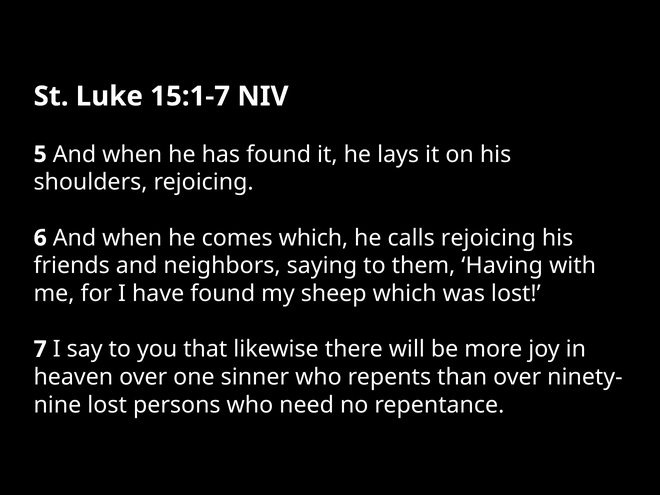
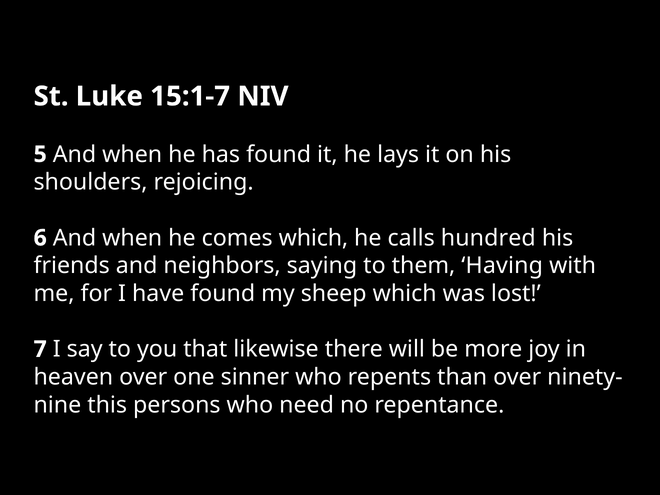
calls rejoicing: rejoicing -> hundred
lost at (107, 405): lost -> this
